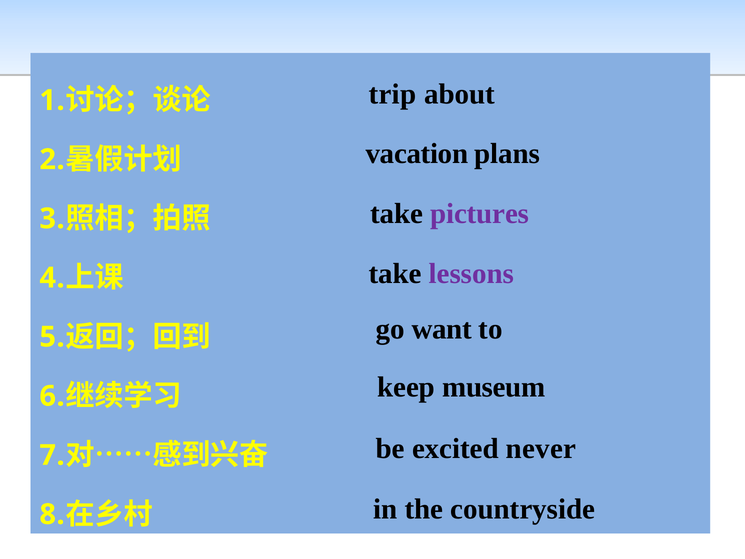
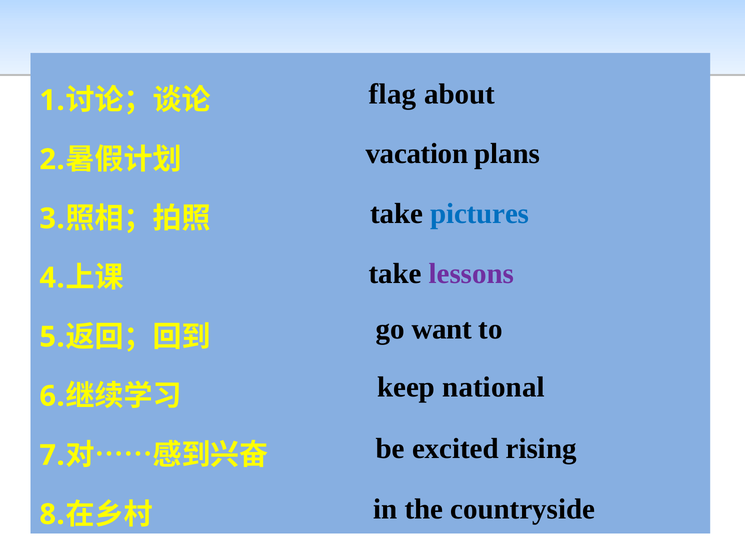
trip: trip -> flag
pictures colour: purple -> blue
museum: museum -> national
never: never -> rising
